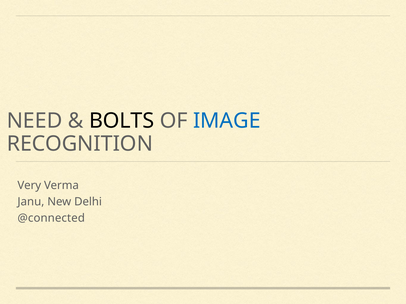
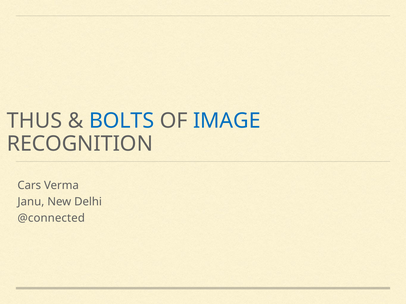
NEED: NEED -> THUS
BOLTS colour: black -> blue
Very: Very -> Cars
